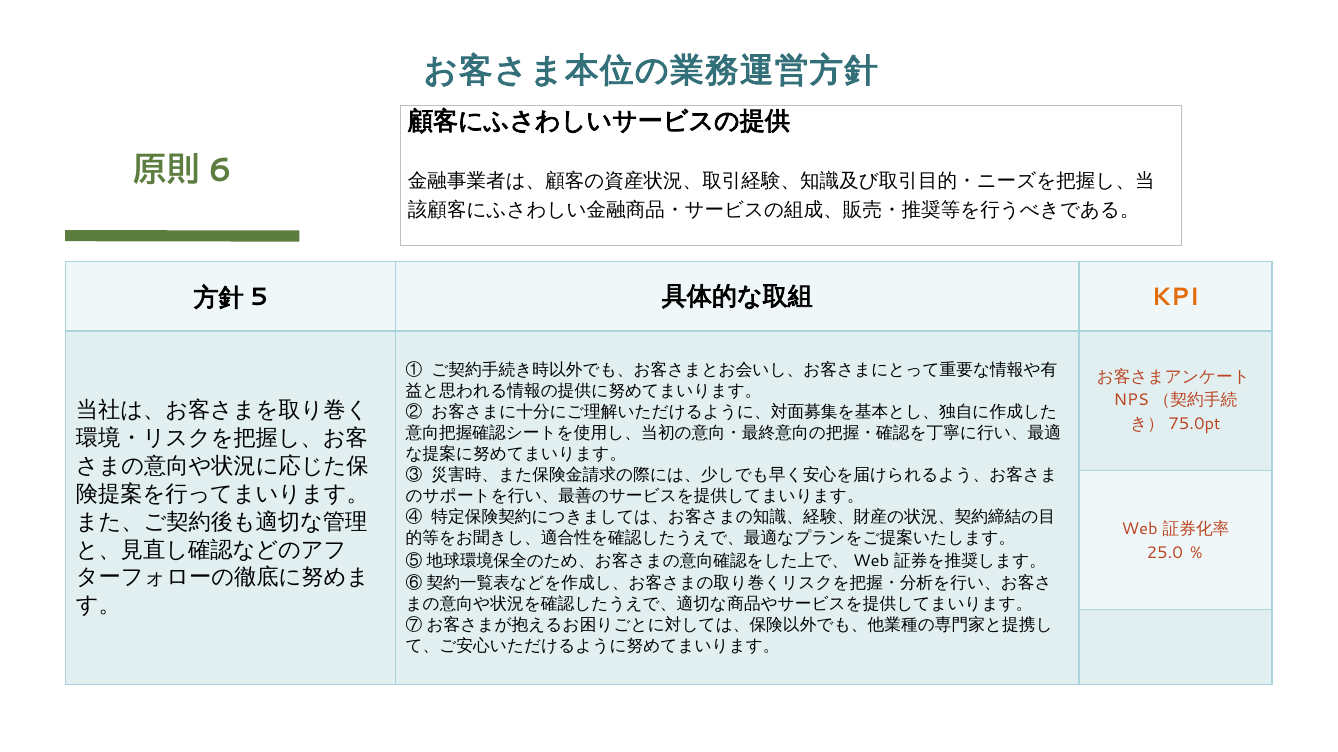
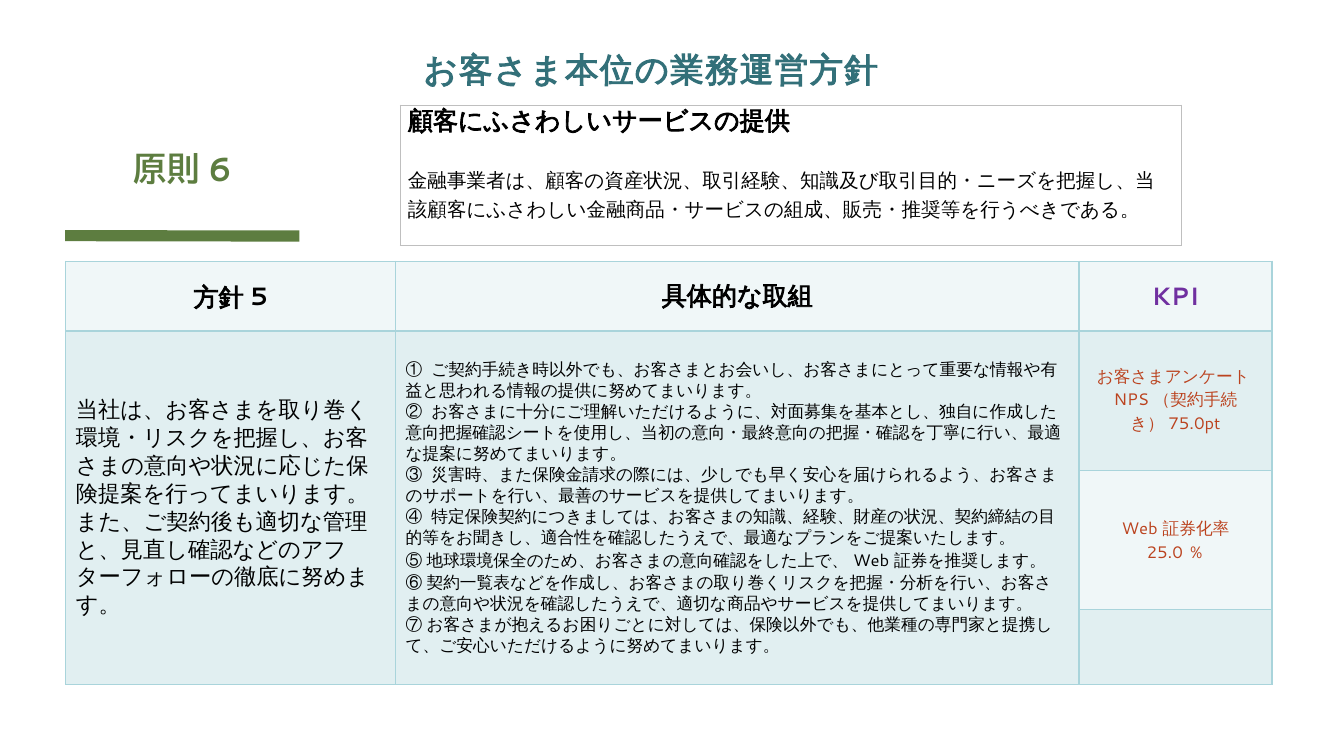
KPI colour: orange -> purple
